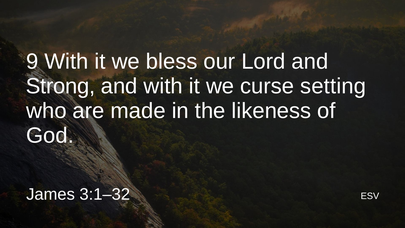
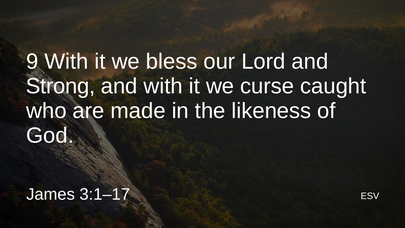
setting: setting -> caught
3:1–32: 3:1–32 -> 3:1–17
